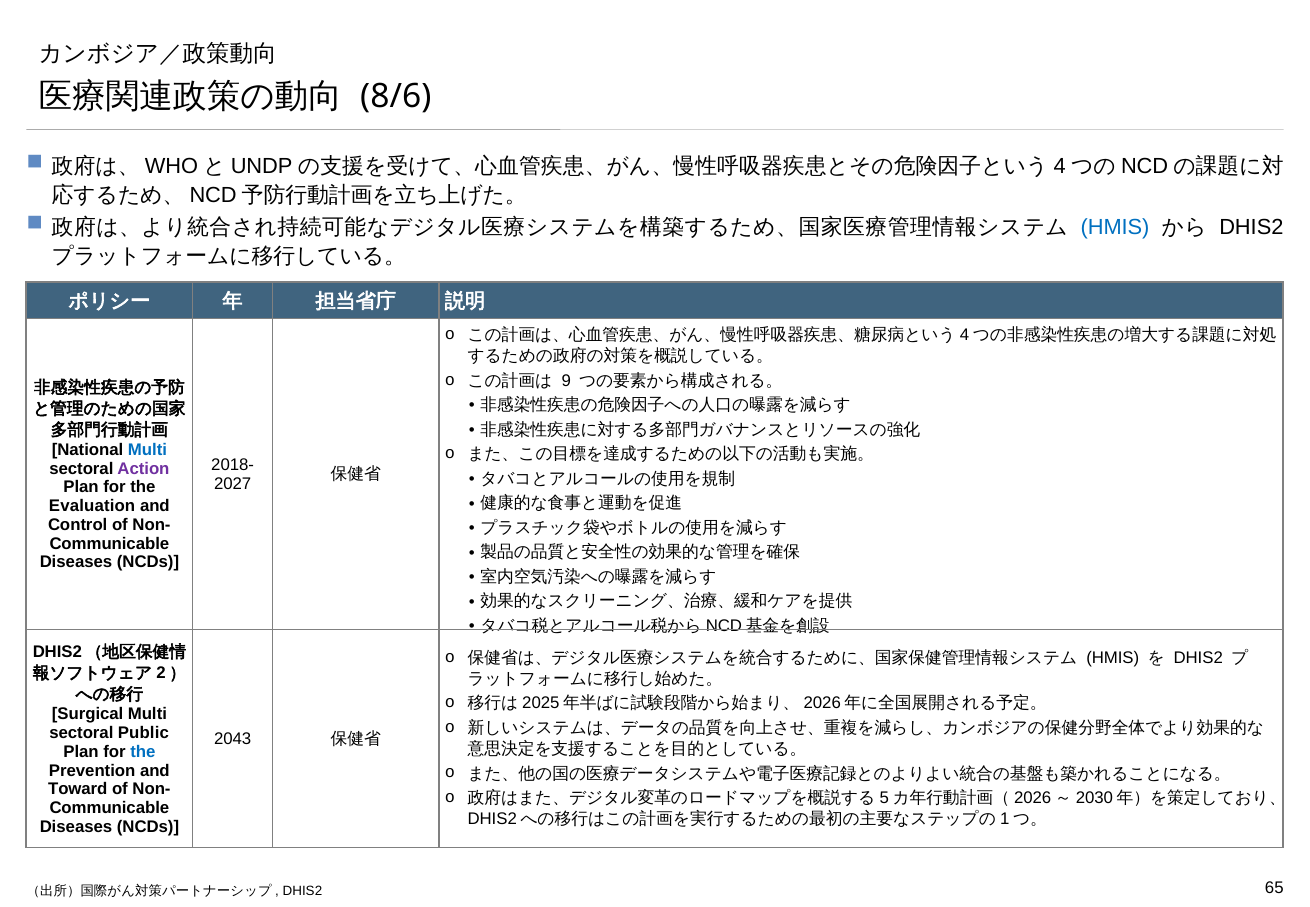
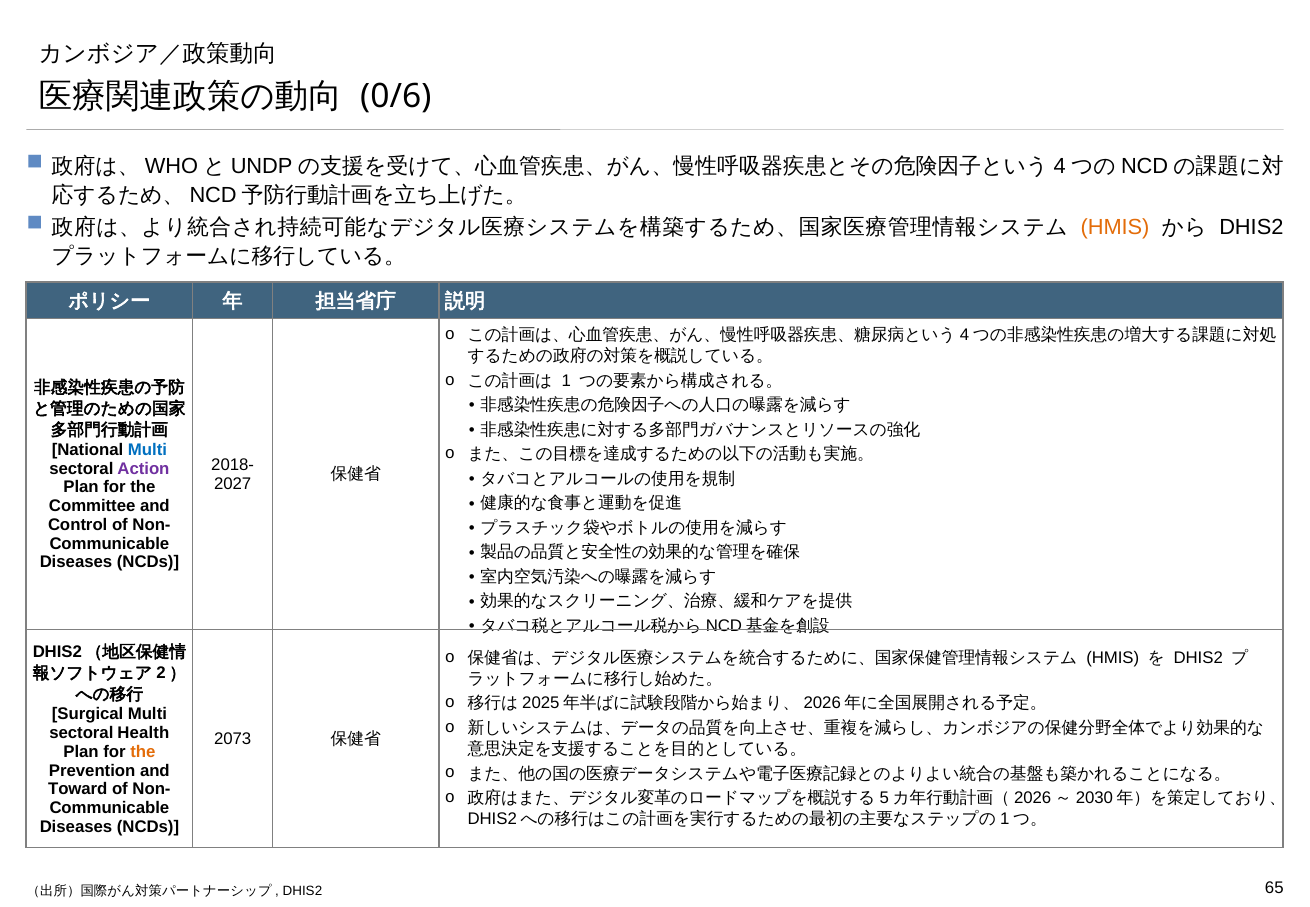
8/6: 8/6 -> 0/6
HMIS at (1115, 227) colour: blue -> orange
9: 9 -> 1
Evaluation: Evaluation -> Committee
Public: Public -> Health
2043: 2043 -> 2073
the at (143, 752) colour: blue -> orange
